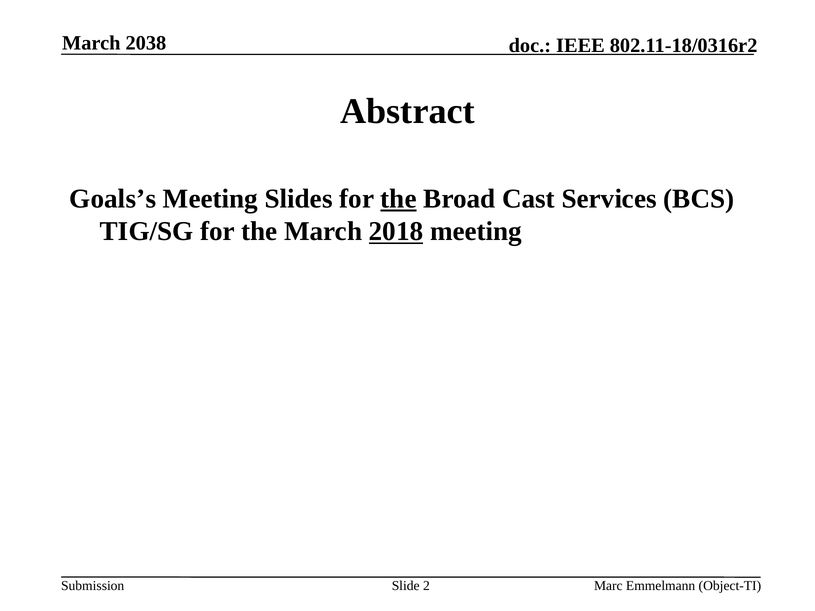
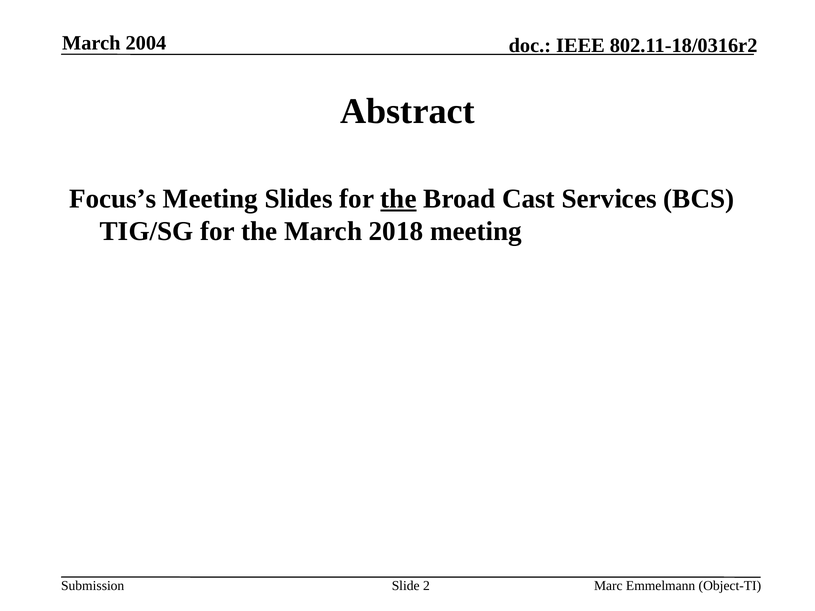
2038: 2038 -> 2004
Goals’s: Goals’s -> Focus’s
2018 underline: present -> none
